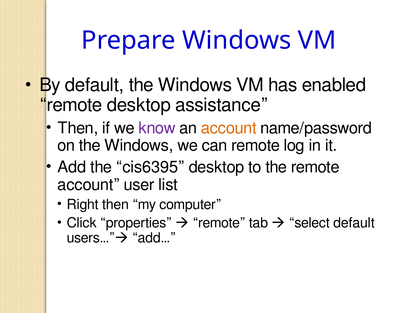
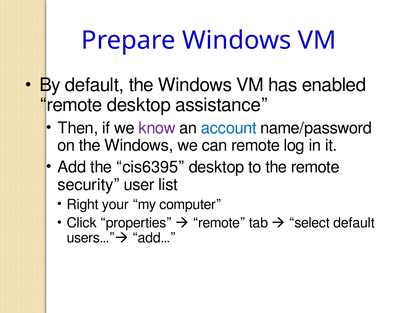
account at (229, 128) colour: orange -> blue
account at (89, 185): account -> security
Right then: then -> your
